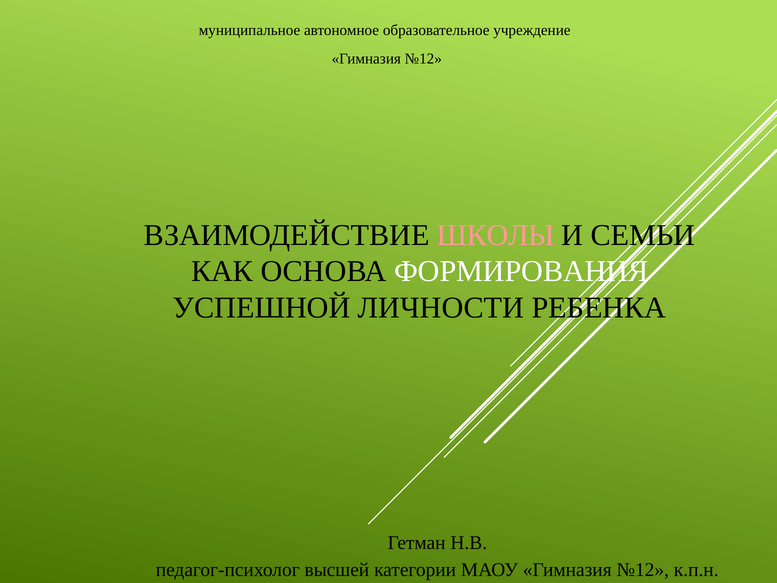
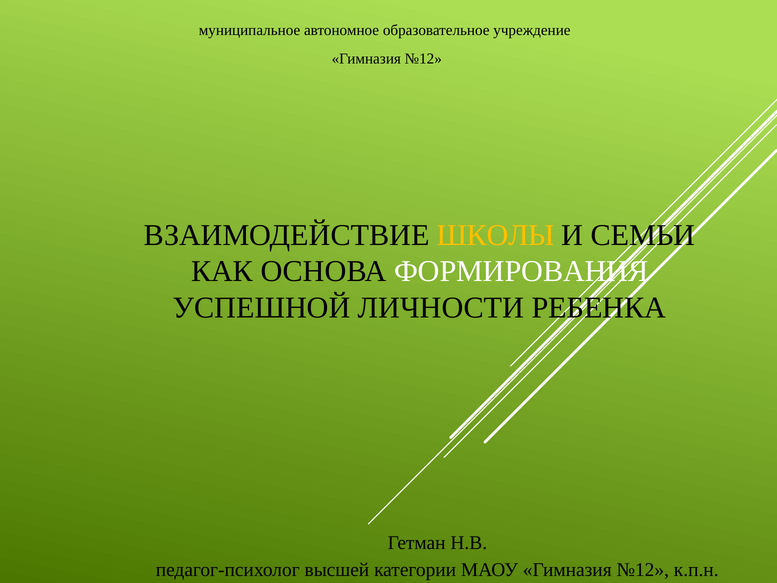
ШКОЛЫ colour: pink -> yellow
